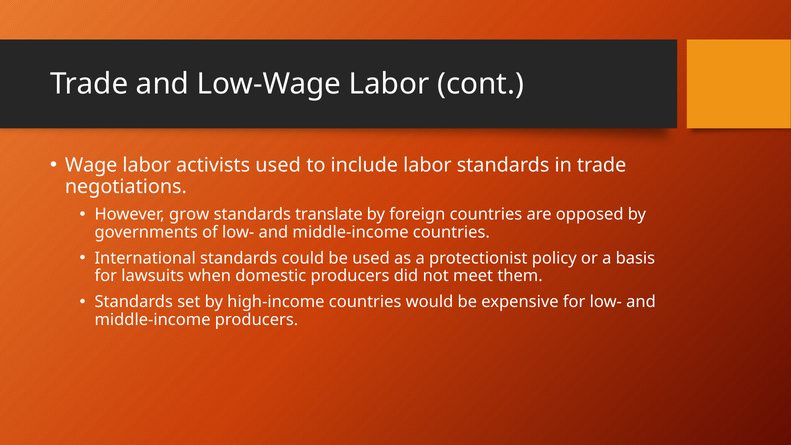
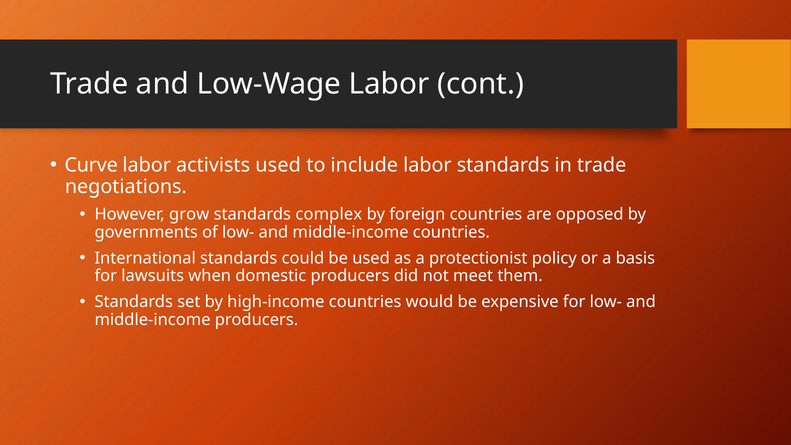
Wage: Wage -> Curve
translate: translate -> complex
